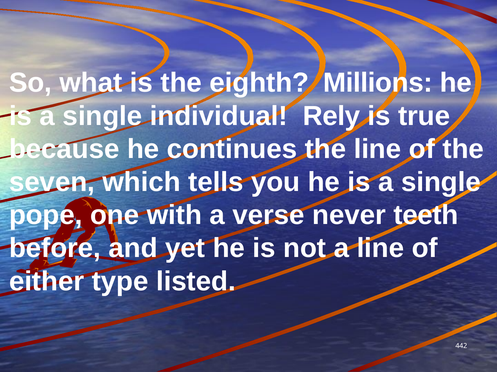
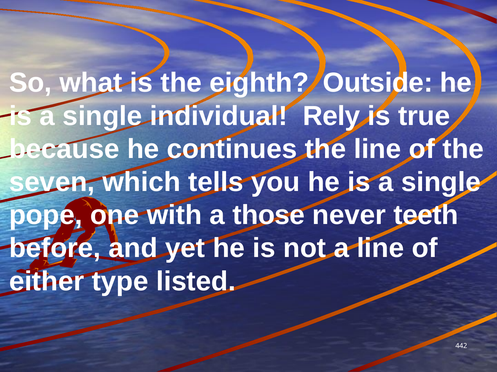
Millions: Millions -> Outside
verse: verse -> those
